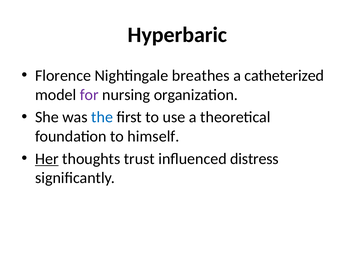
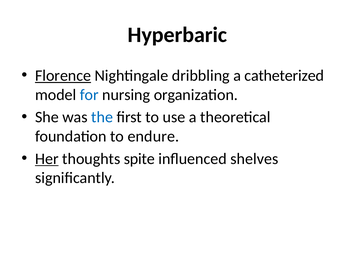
Florence underline: none -> present
breathes: breathes -> dribbling
for colour: purple -> blue
himself: himself -> endure
trust: trust -> spite
distress: distress -> shelves
